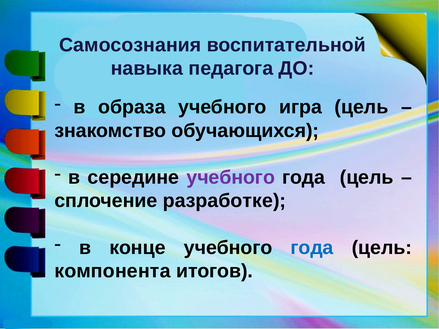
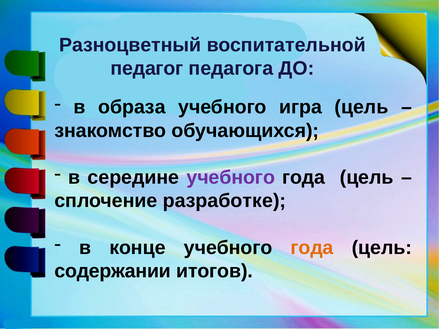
Самосознания: Самосознания -> Разноцветный
навыка: навыка -> педагог
года at (312, 248) colour: blue -> orange
компонента: компонента -> содержании
